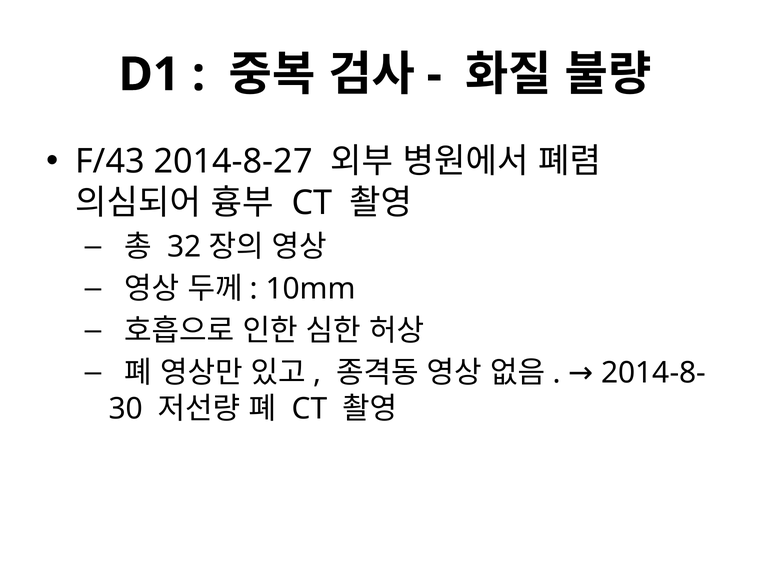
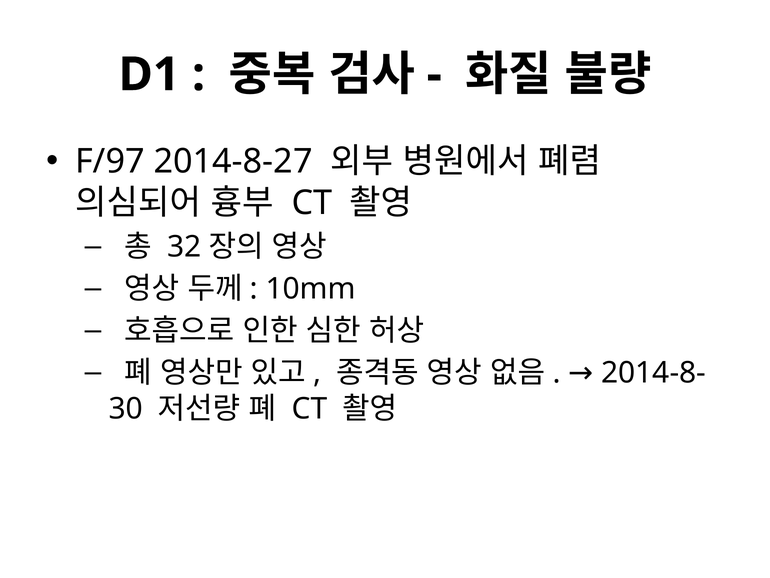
F/43: F/43 -> F/97
